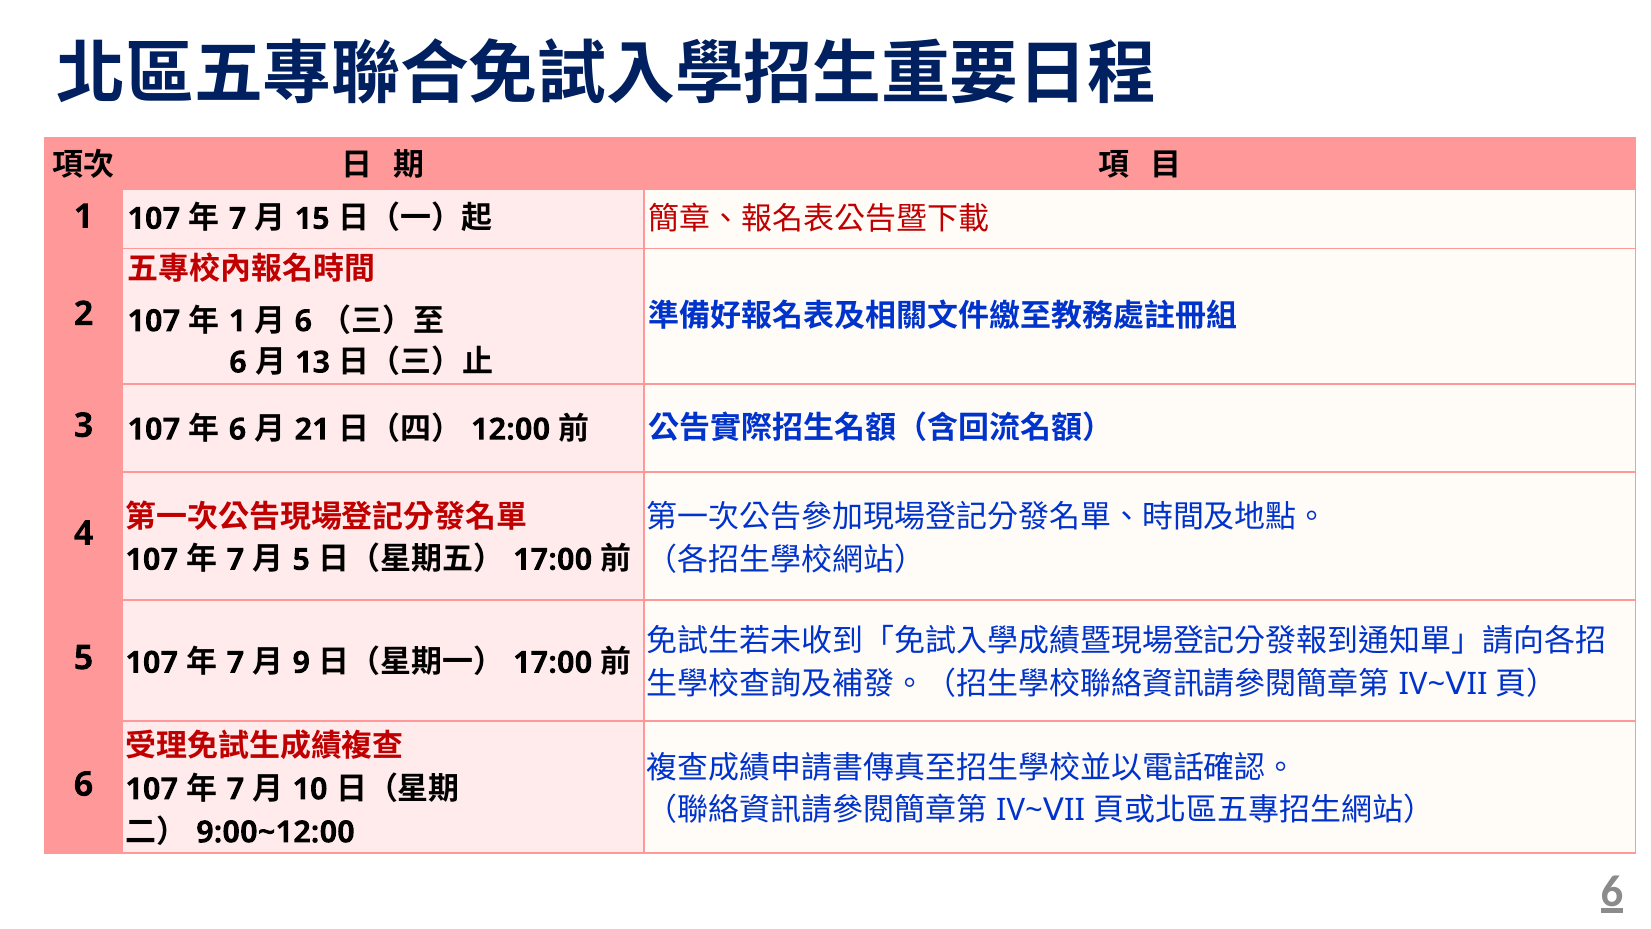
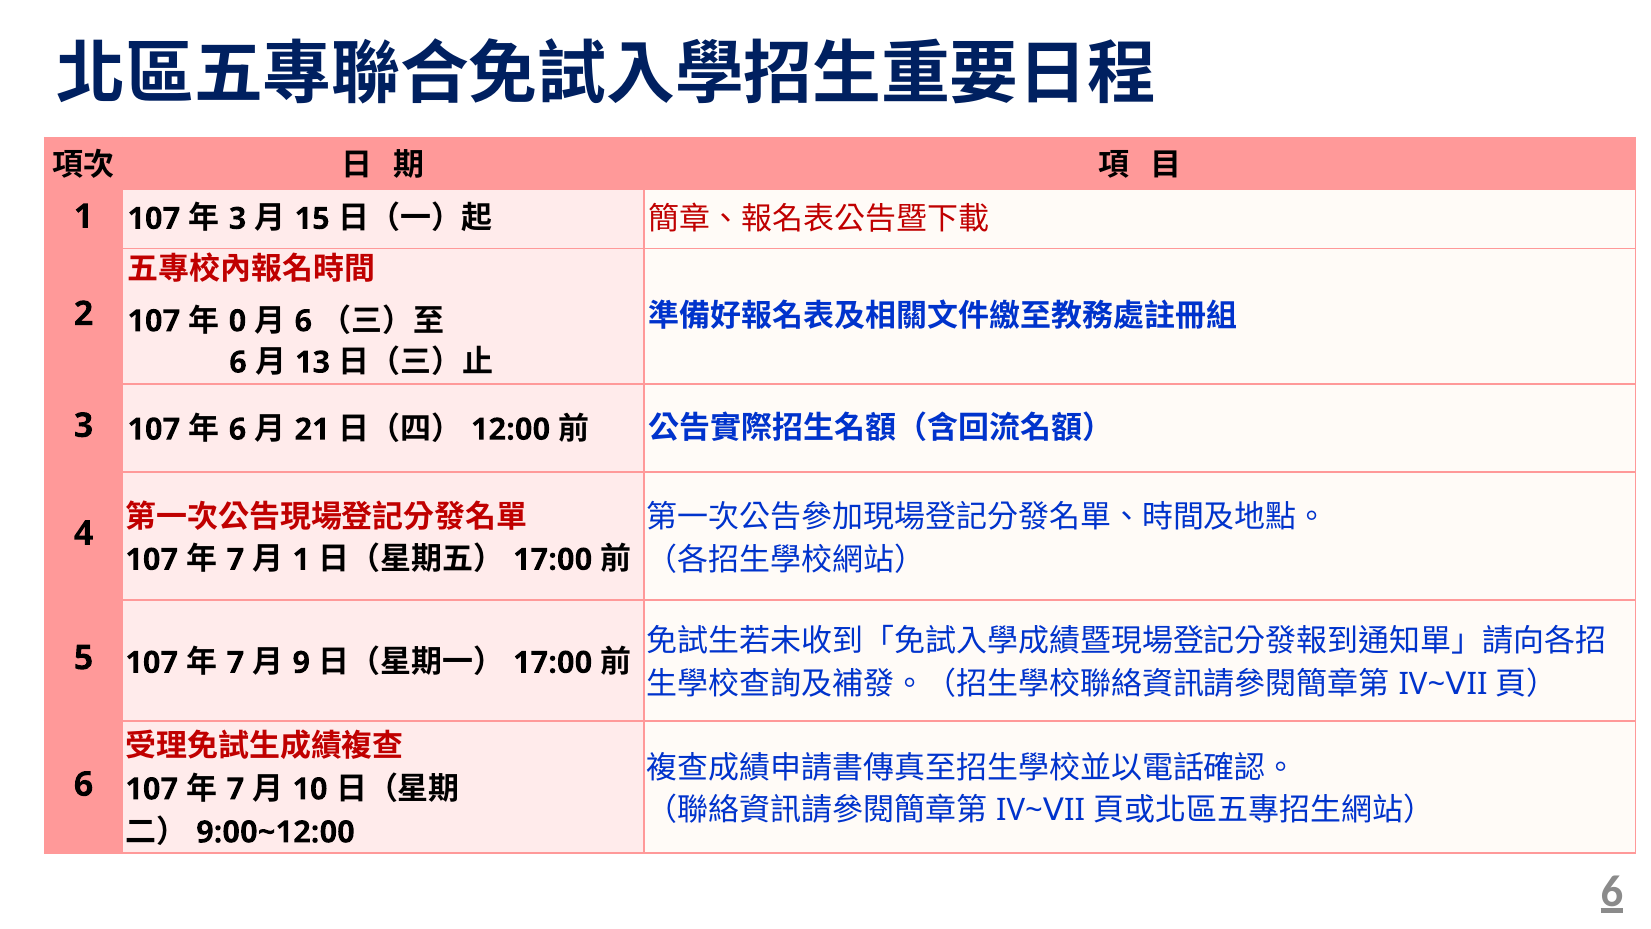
7 at (238, 219): 7 -> 3
1 at (238, 321): 1 -> 0
5 at (301, 560): 5 -> 1
